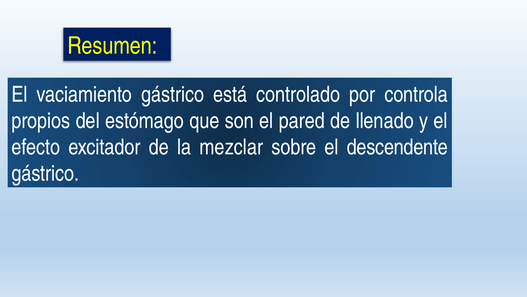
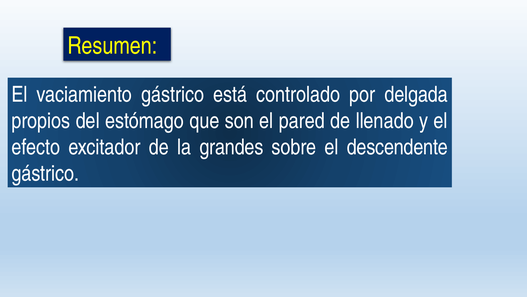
controla: controla -> delgada
mezclar: mezclar -> grandes
